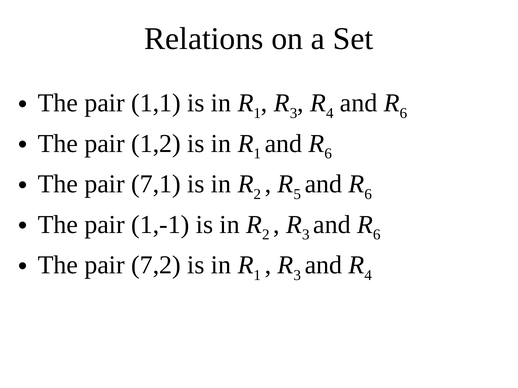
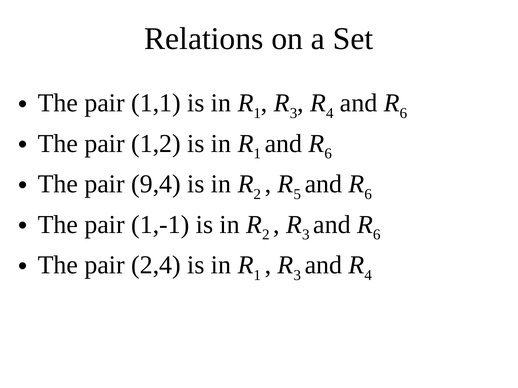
7,1: 7,1 -> 9,4
7,2: 7,2 -> 2,4
